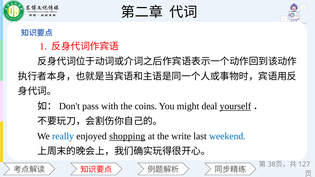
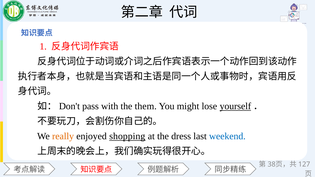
coins: coins -> them
deal: deal -> lose
really colour: blue -> orange
write: write -> dress
